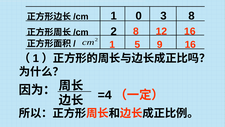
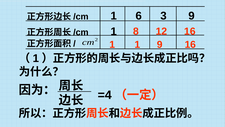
0: 0 -> 6
3 8: 8 -> 9
2 at (114, 32): 2 -> 1
1 5: 5 -> 1
